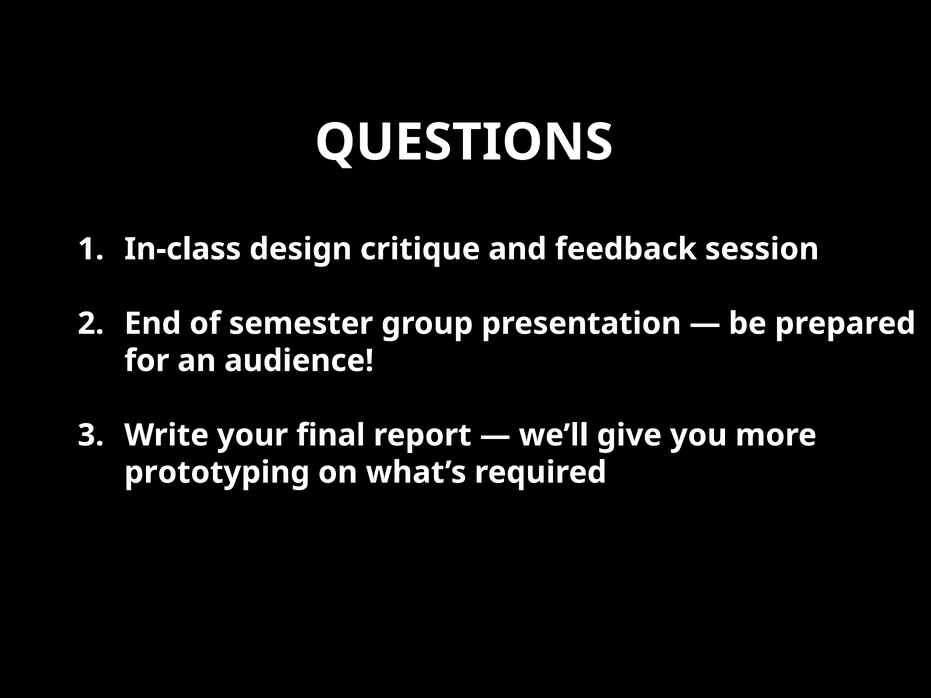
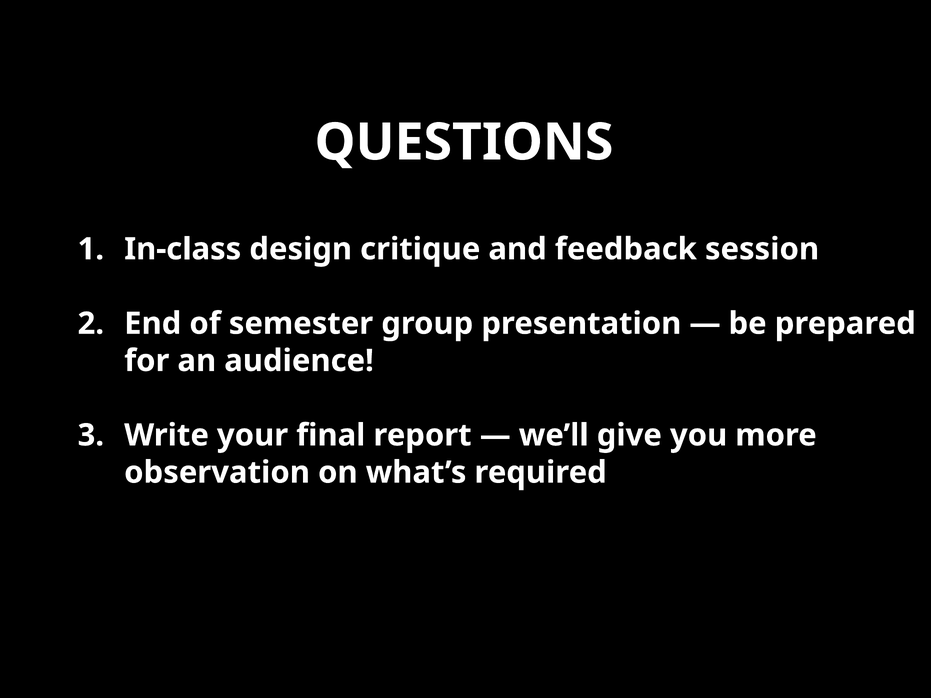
prototyping: prototyping -> observation
